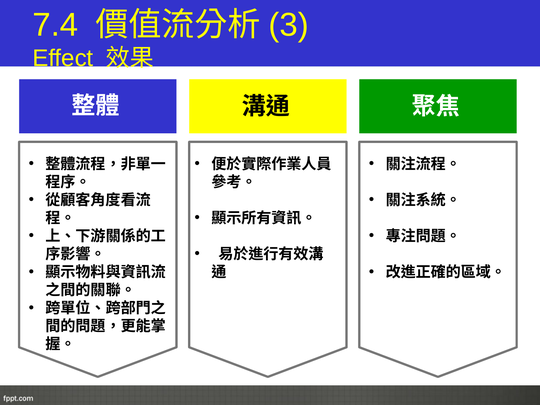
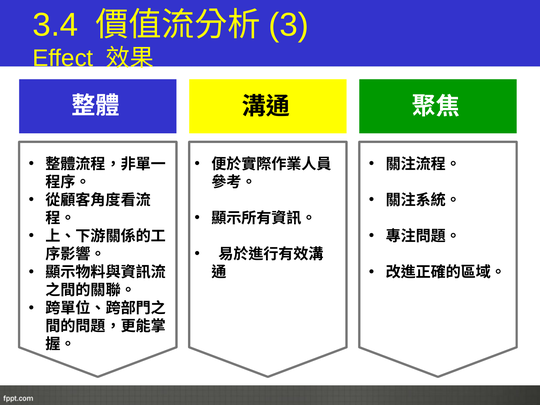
7.4: 7.4 -> 3.4
